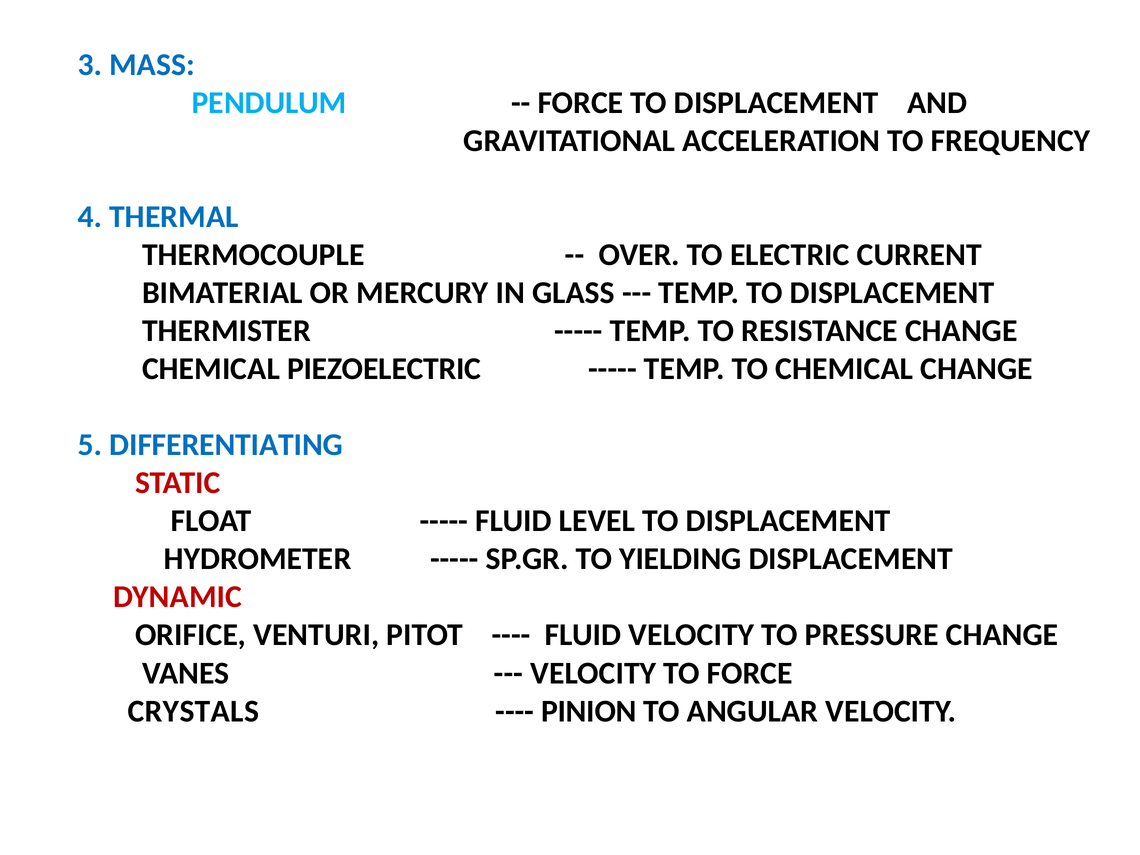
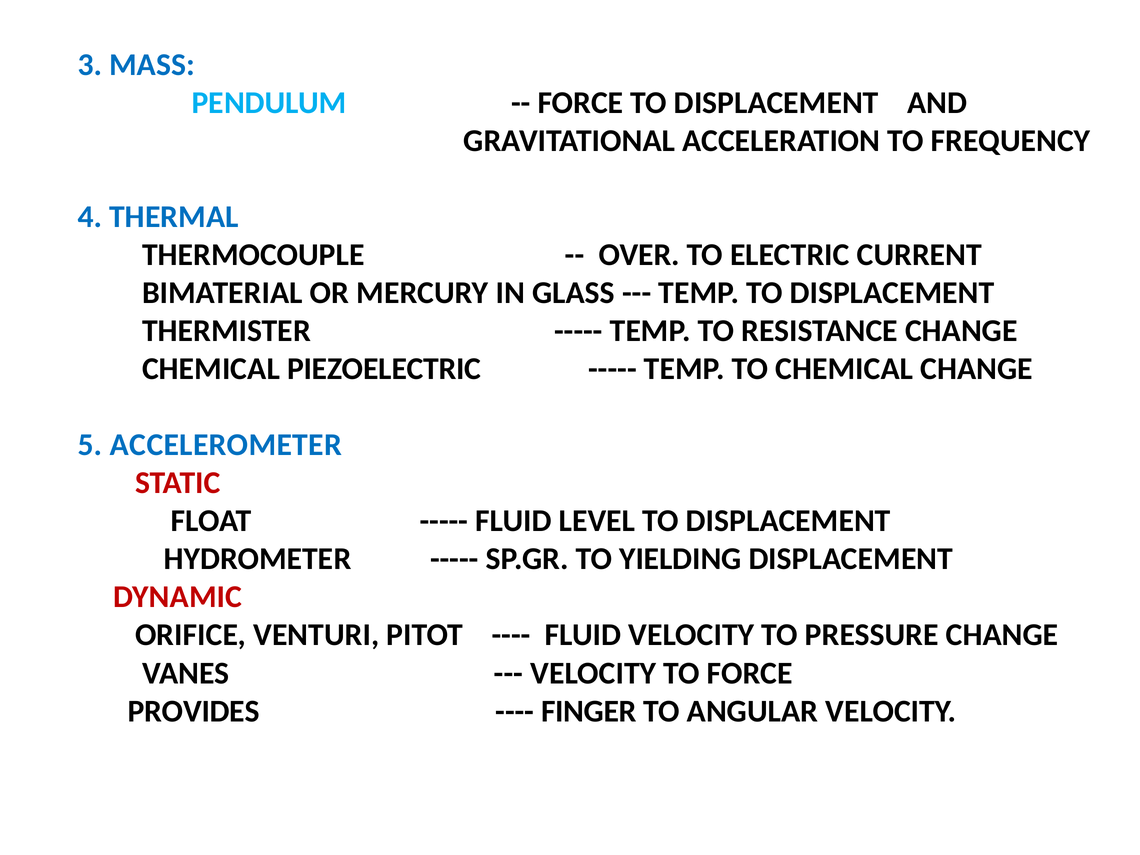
DIFFERENTIATING: DIFFERENTIATING -> ACCELEROMETER
CRYSTALS: CRYSTALS -> PROVIDES
PINION: PINION -> FINGER
